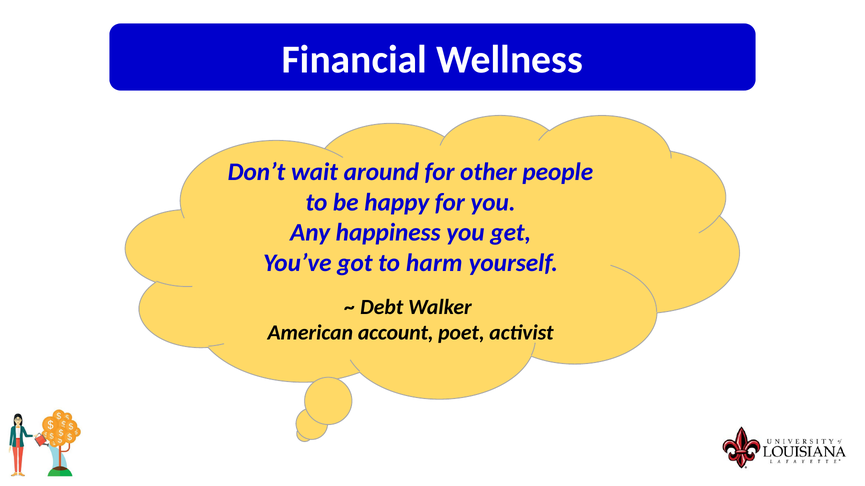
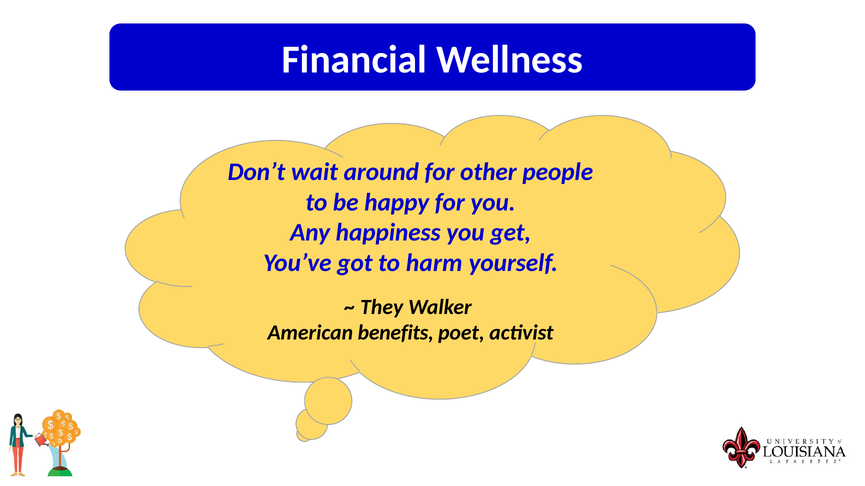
Debt: Debt -> They
account: account -> benefits
